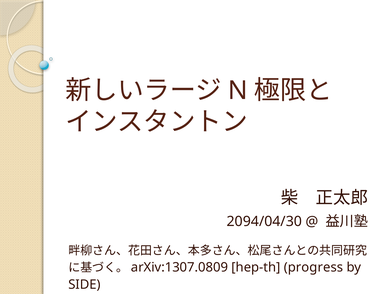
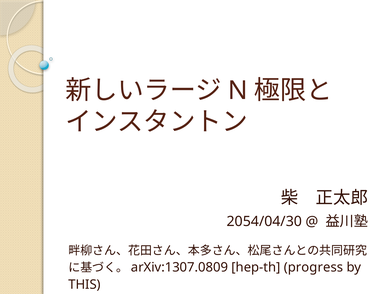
2094/04/30: 2094/04/30 -> 2054/04/30
SIDE: SIDE -> THIS
